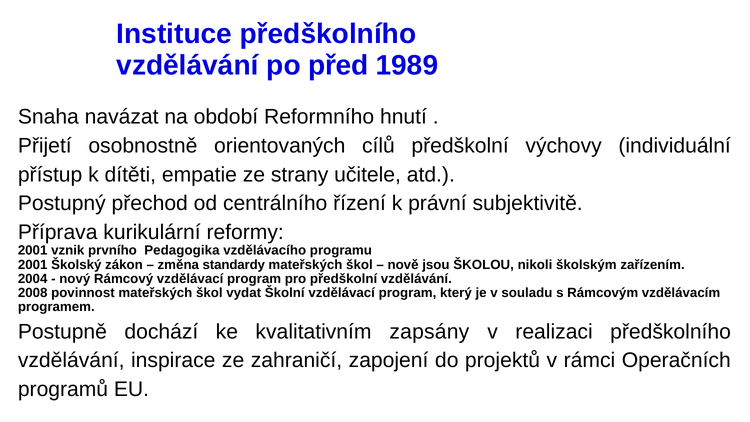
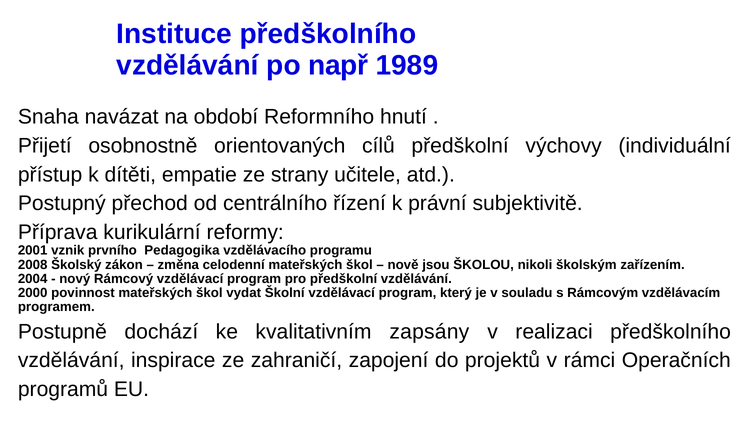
před: před -> např
2001 at (33, 265): 2001 -> 2008
standardy: standardy -> celodenní
2008: 2008 -> 2000
